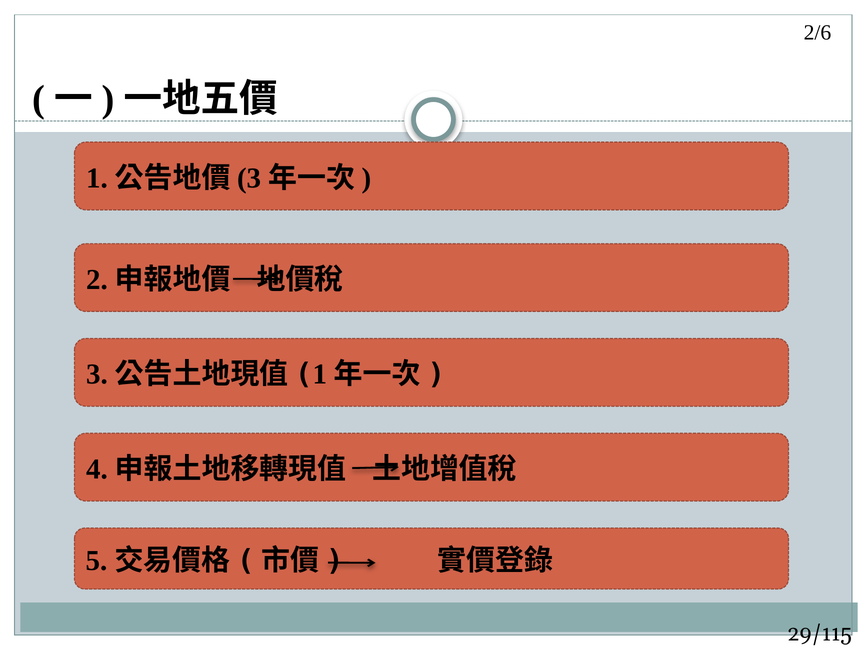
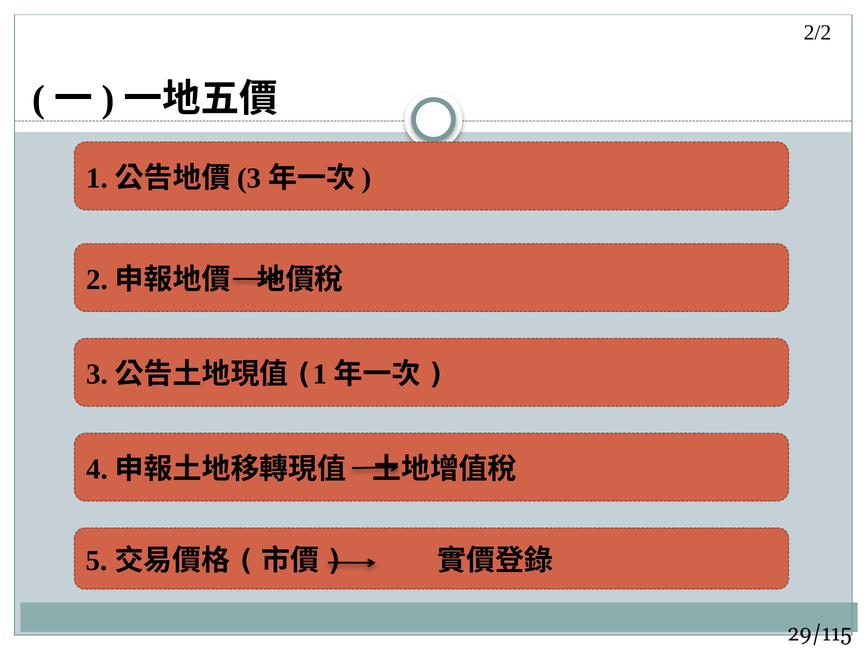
2/6: 2/6 -> 2/2
